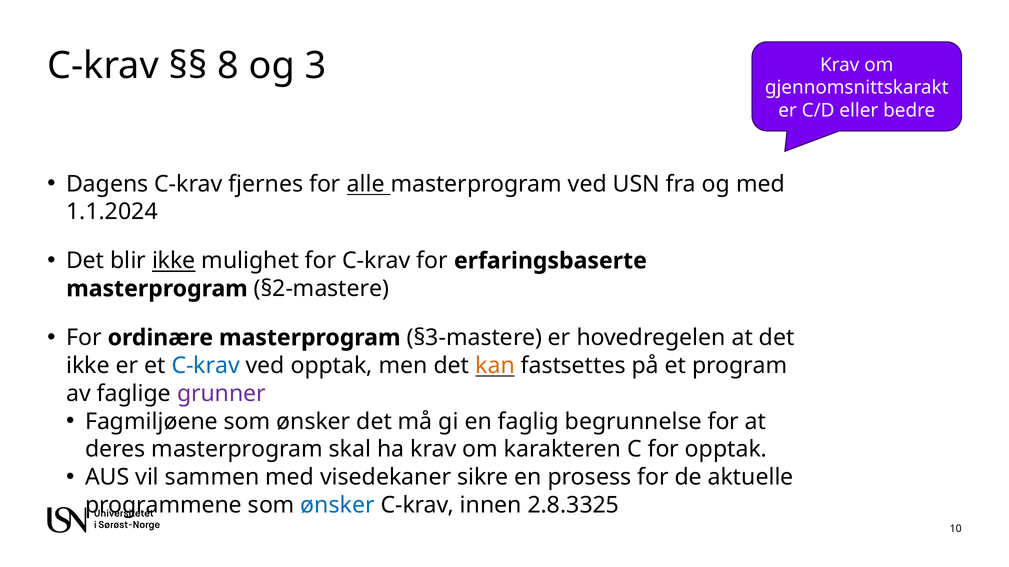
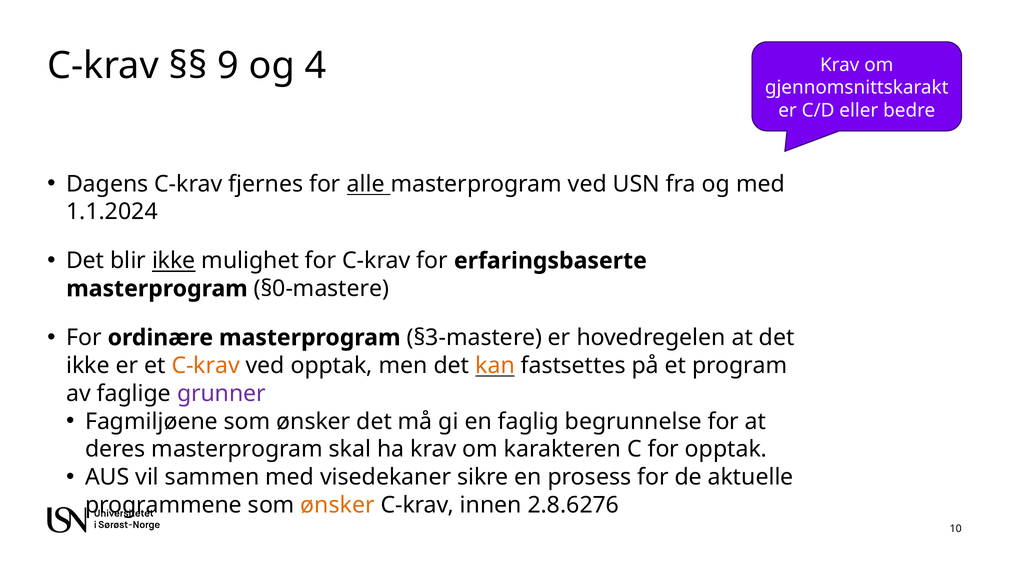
8: 8 -> 9
3: 3 -> 4
§2-mastere: §2-mastere -> §0-mastere
C-krav at (206, 366) colour: blue -> orange
ønsker at (338, 506) colour: blue -> orange
2.8.3325: 2.8.3325 -> 2.8.6276
